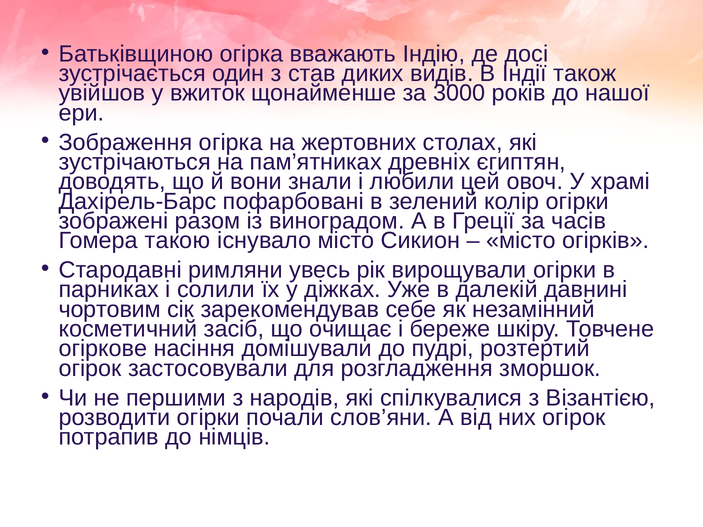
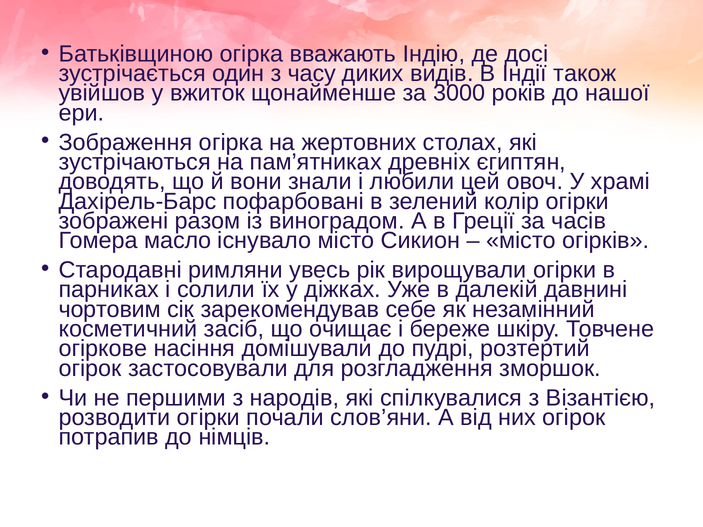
став: став -> часу
такою: такою -> масло
